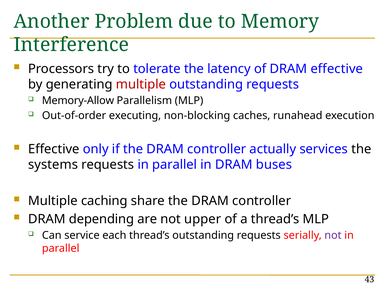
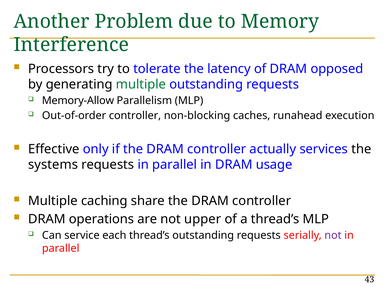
DRAM effective: effective -> opposed
multiple at (141, 84) colour: red -> green
Out-of-order executing: executing -> controller
buses: buses -> usage
depending: depending -> operations
